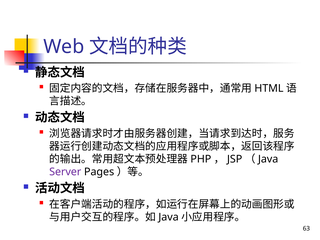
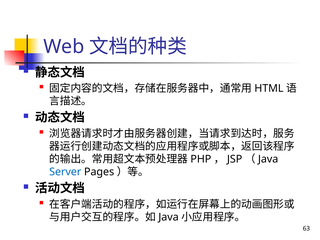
Server colour: purple -> blue
